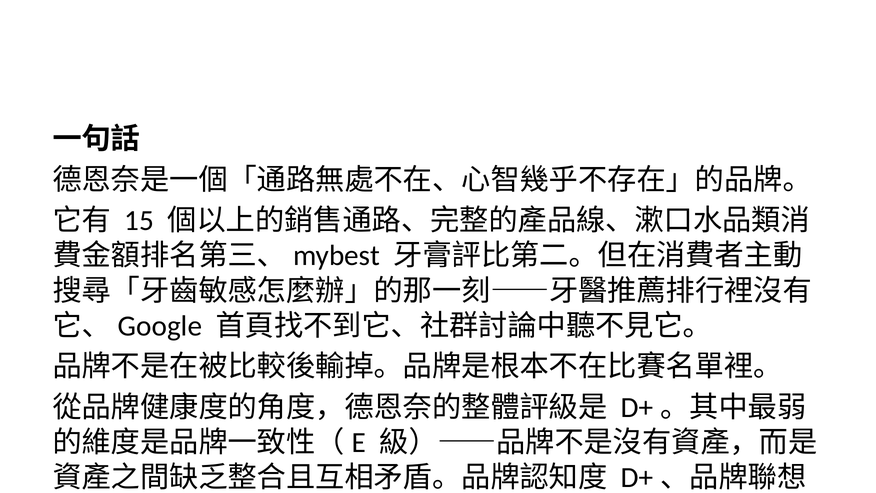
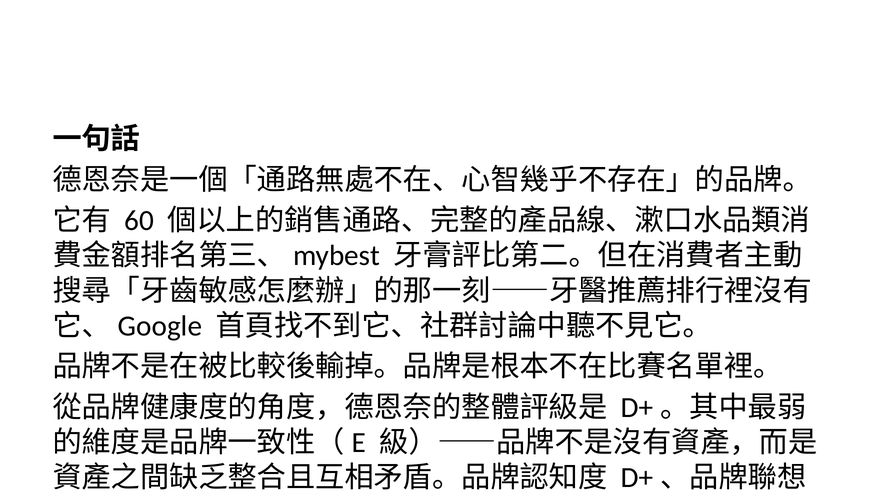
15: 15 -> 60
